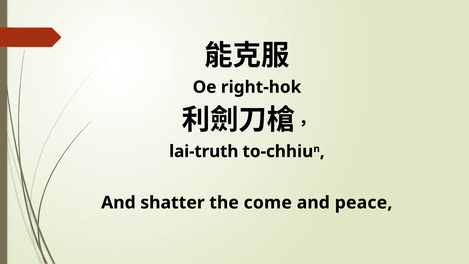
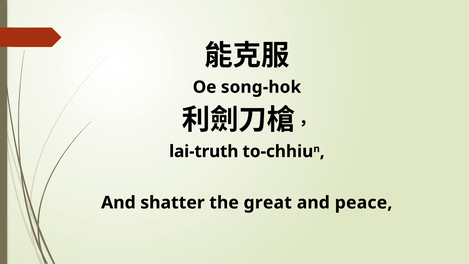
right-hok: right-hok -> song-hok
come: come -> great
